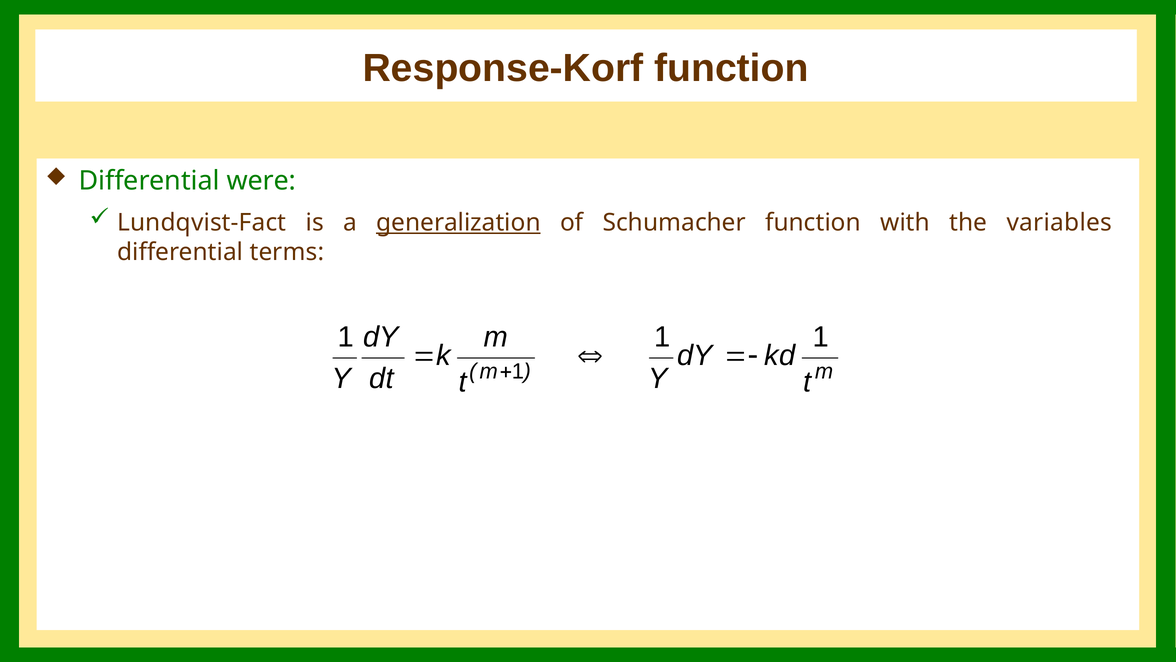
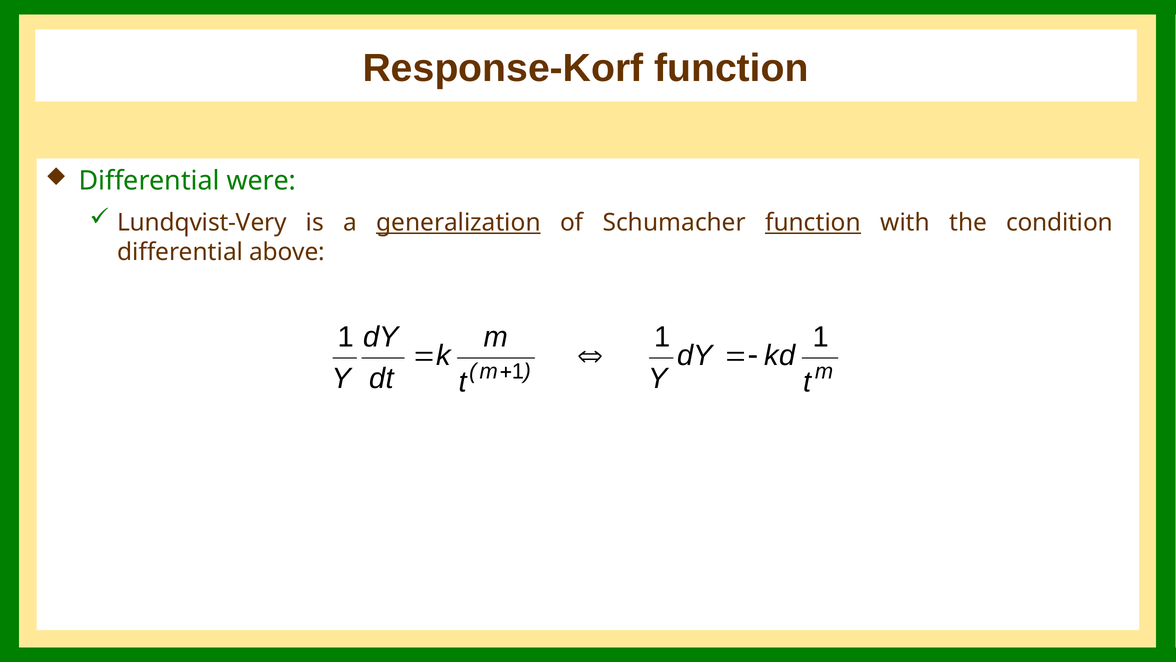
Lundqvist-Fact: Lundqvist-Fact -> Lundqvist-Very
function at (813, 223) underline: none -> present
variables: variables -> condition
terms: terms -> above
